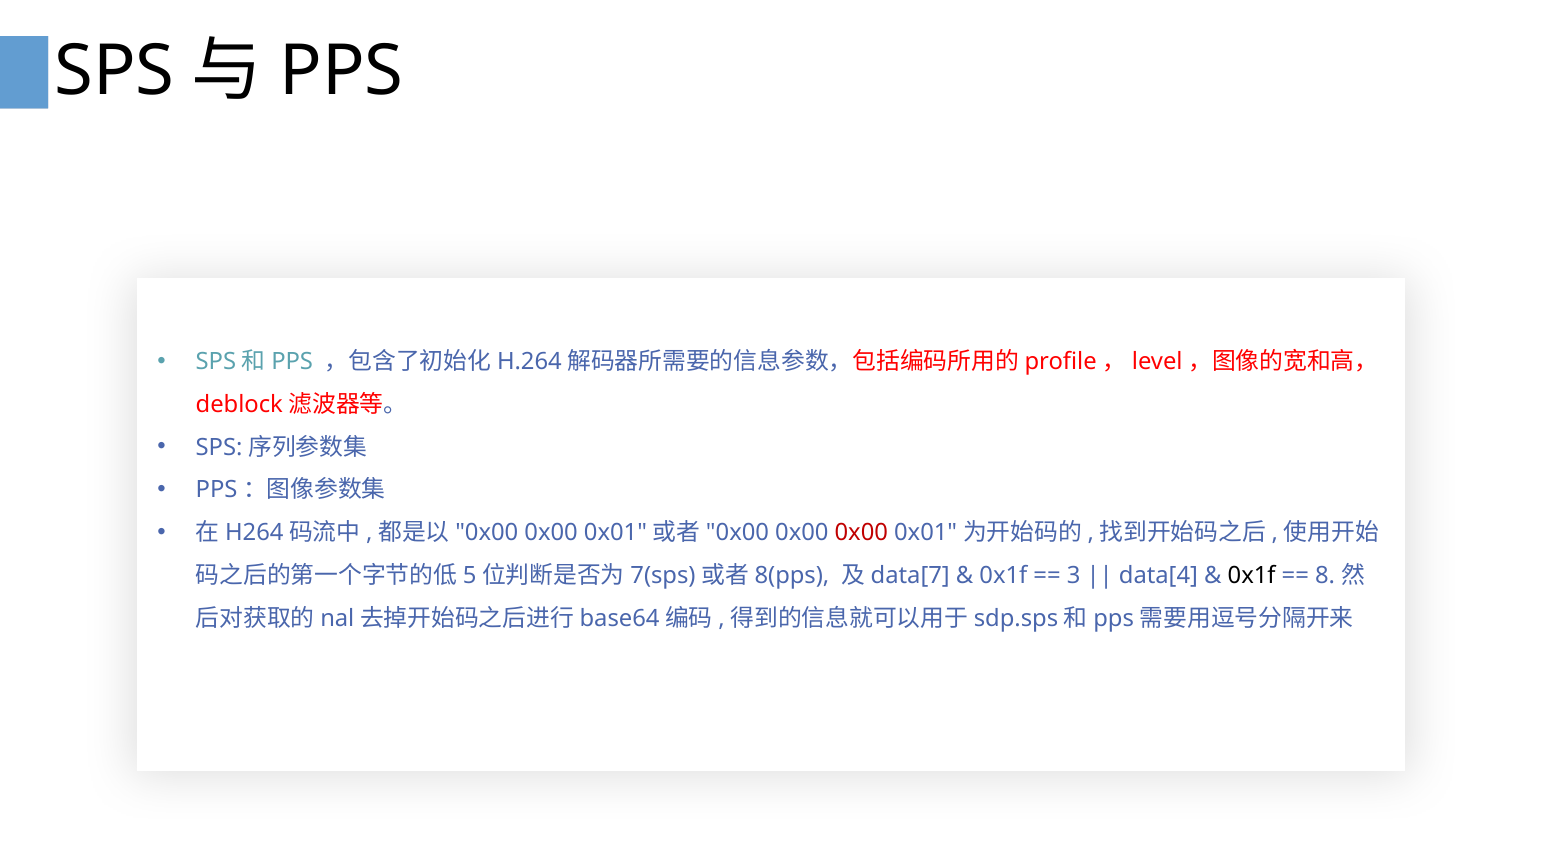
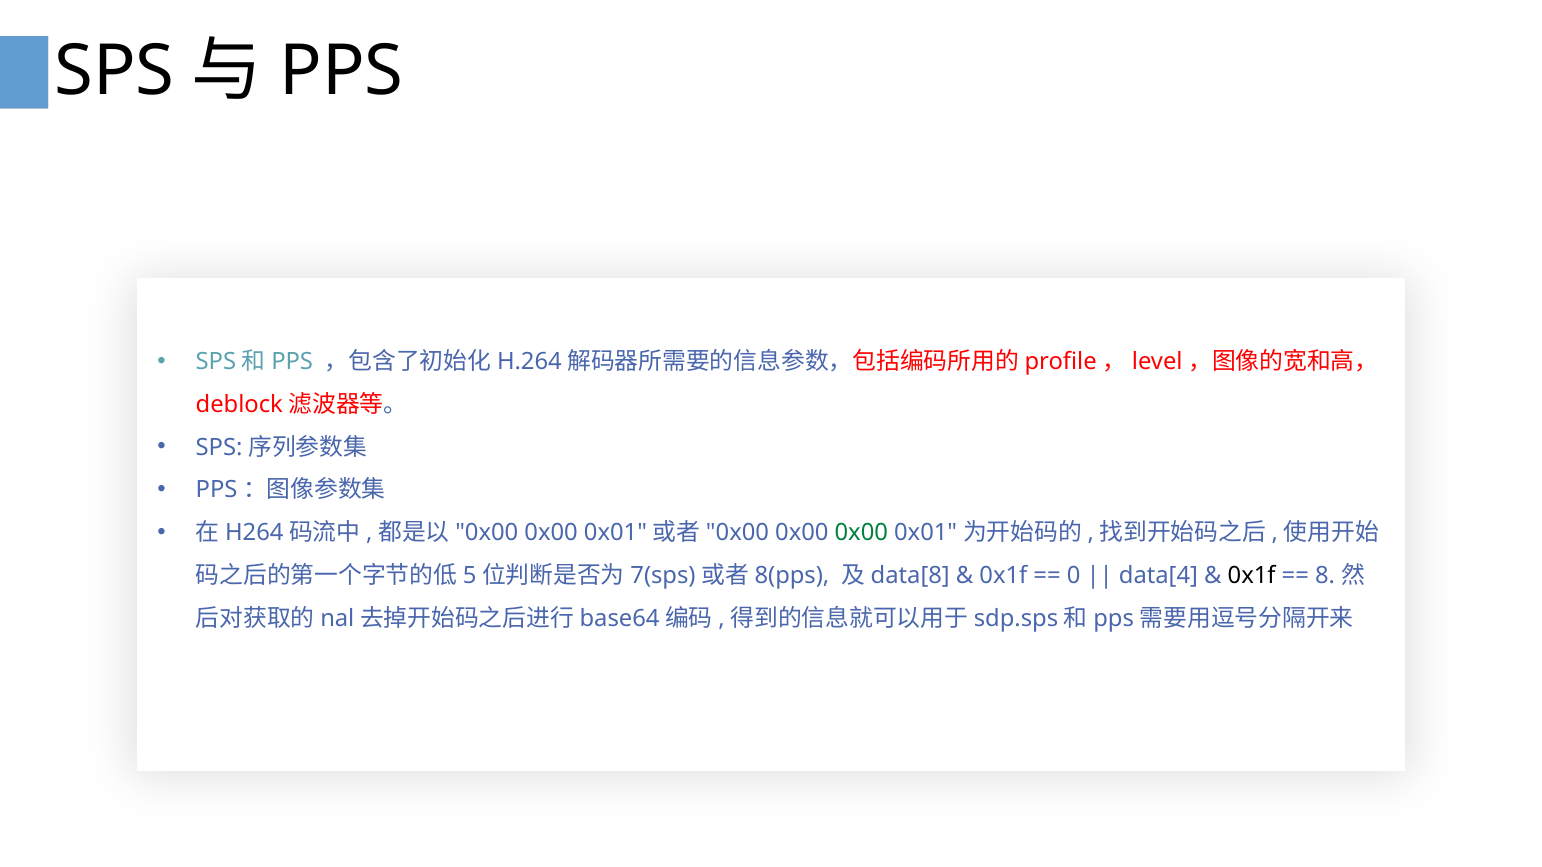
0x00 at (861, 533) colour: red -> green
data[7: data[7 -> data[8
3: 3 -> 0
